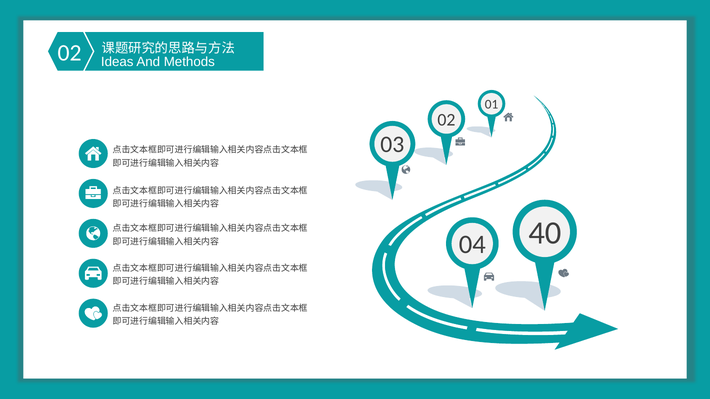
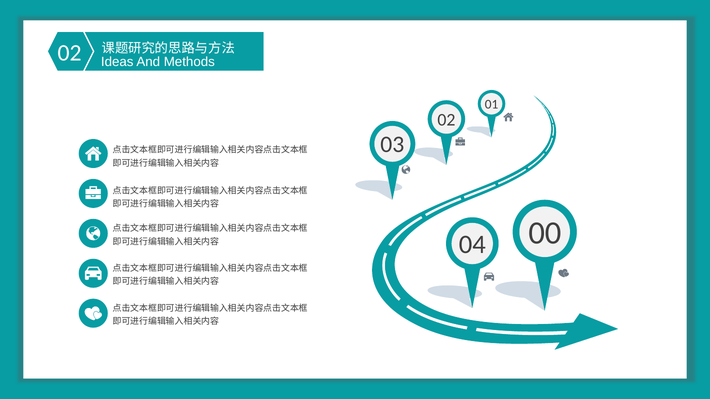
40: 40 -> 00
